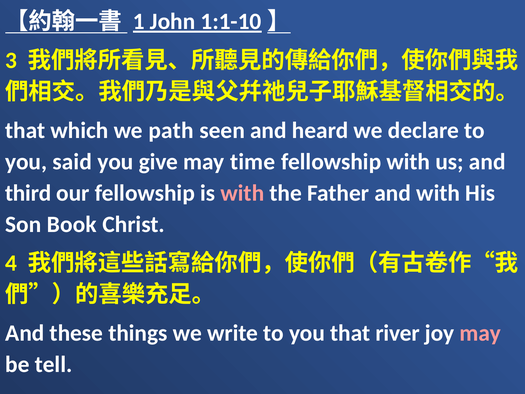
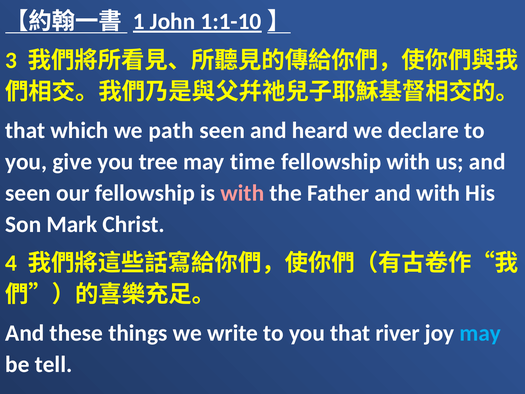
said: said -> give
give: give -> tree
third at (28, 193): third -> seen
Book: Book -> Mark
may at (480, 333) colour: pink -> light blue
